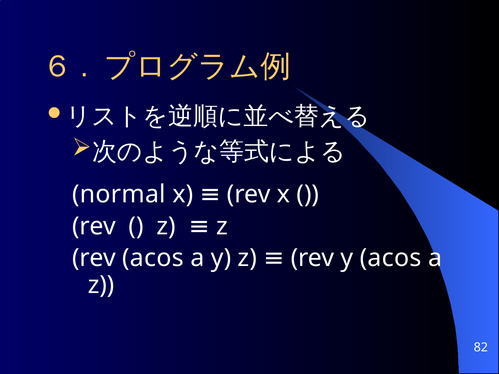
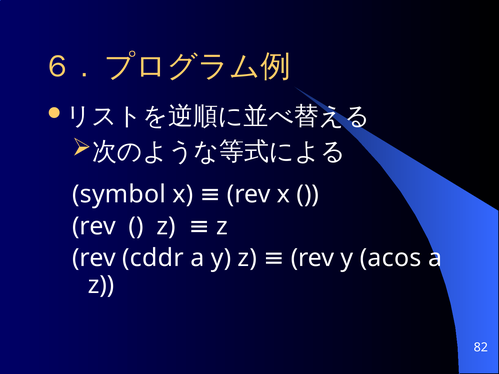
normal: normal -> symbol
rev acos: acos -> cddr
